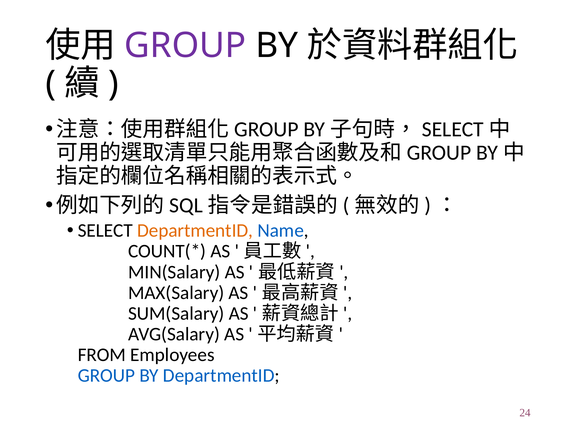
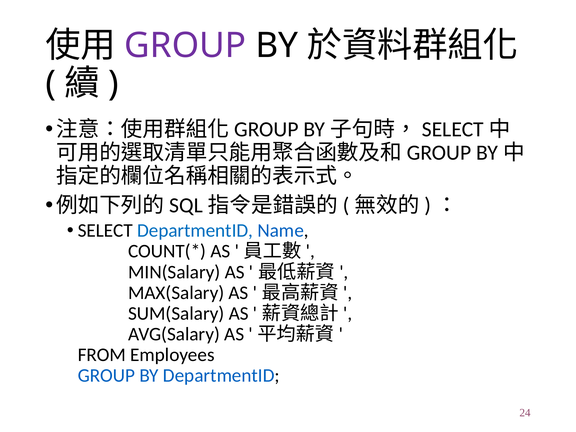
DepartmentID at (195, 231) colour: orange -> blue
